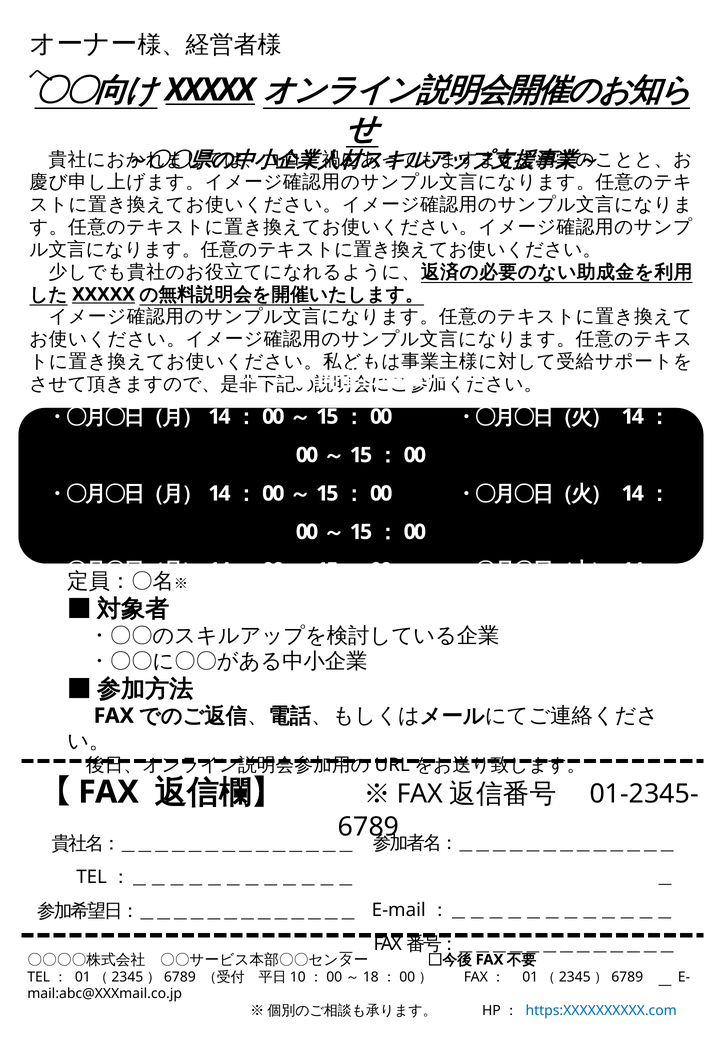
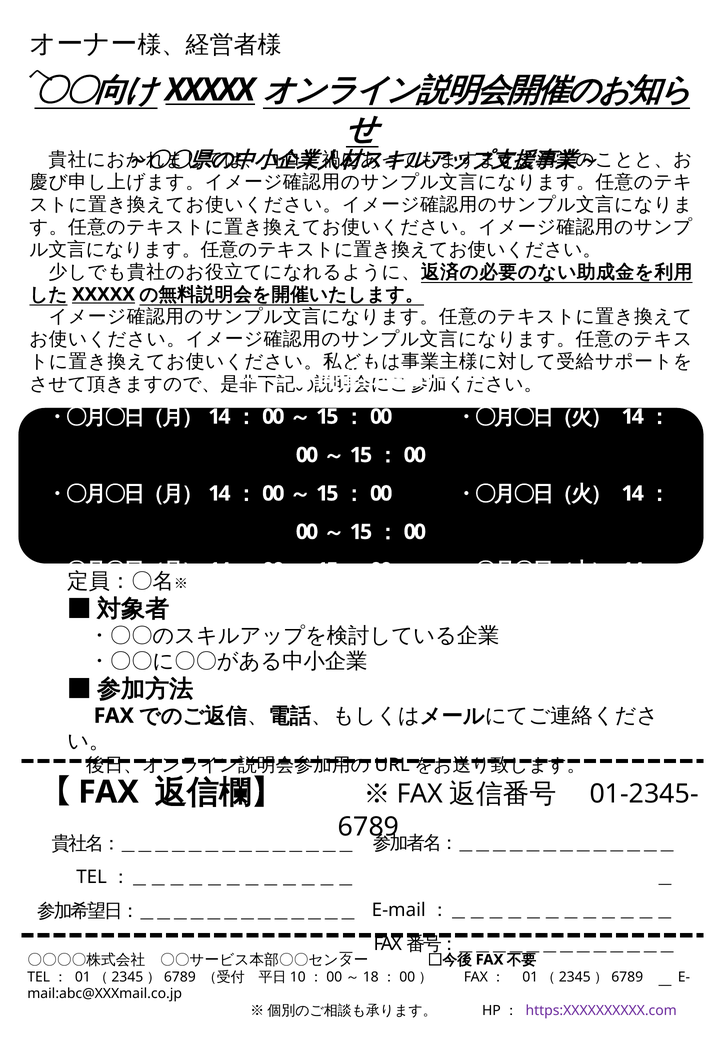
https:XXXXXXXXXX.com colour: blue -> purple
